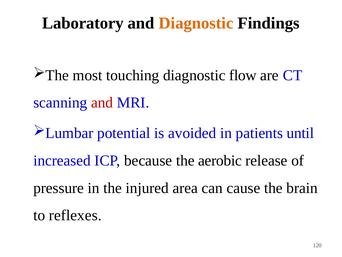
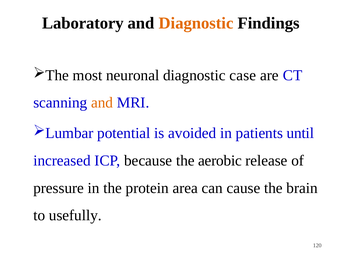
touching: touching -> neuronal
flow: flow -> case
and at (102, 102) colour: red -> orange
injured: injured -> protein
reflexes: reflexes -> usefully
